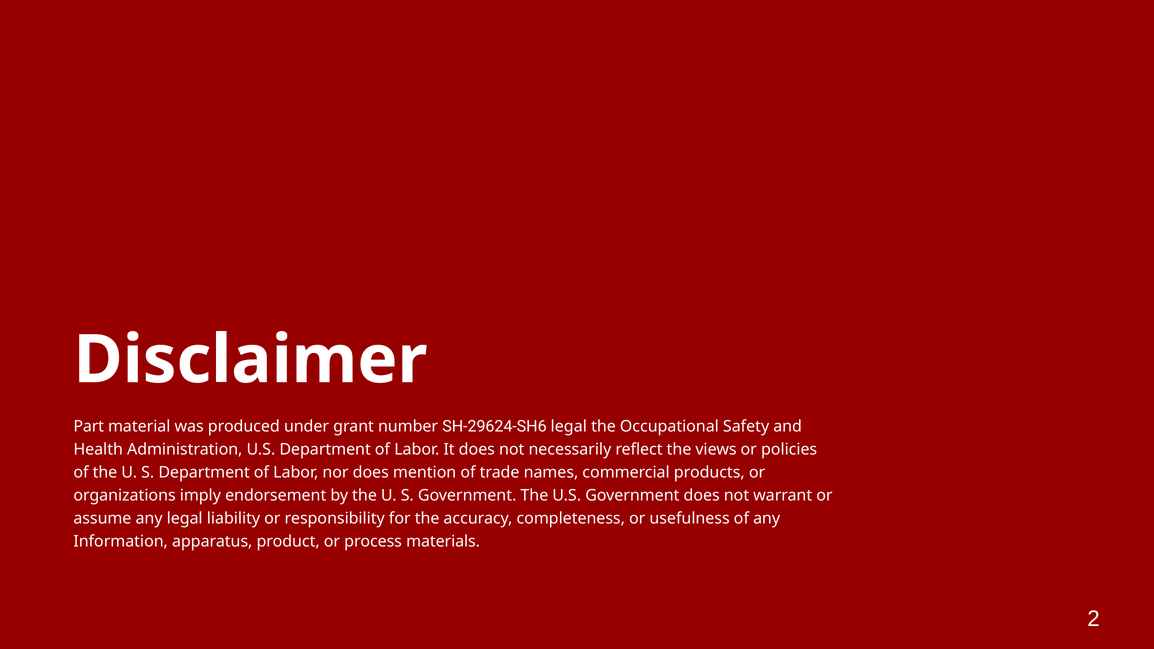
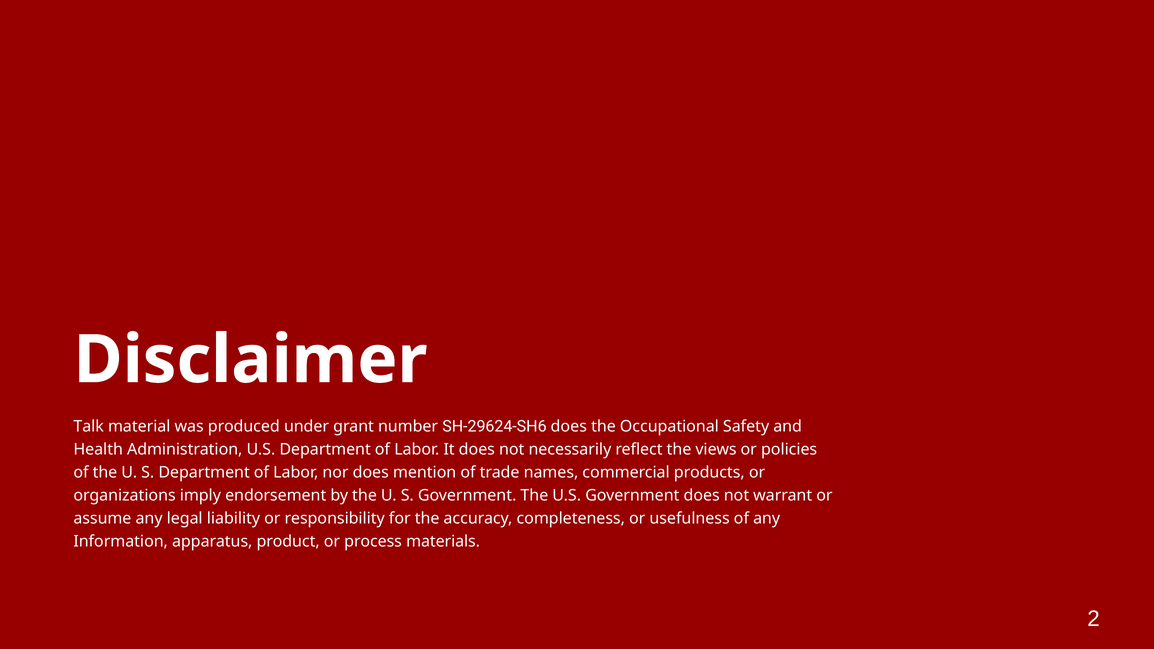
Part: Part -> Talk
SH-29624-SH6 legal: legal -> does
